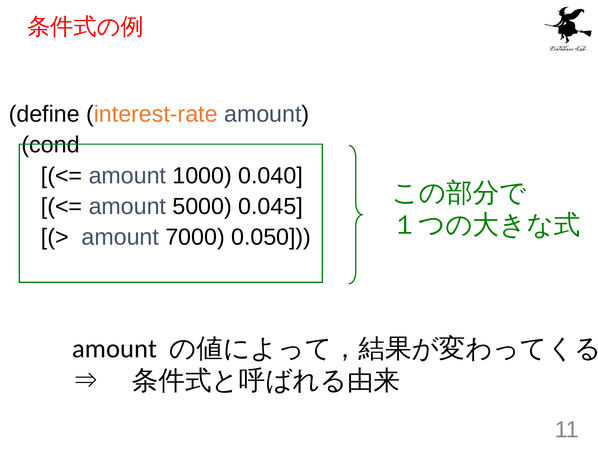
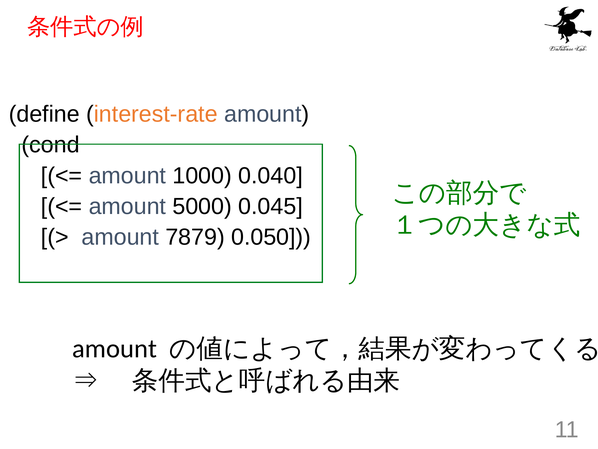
7000: 7000 -> 7879
